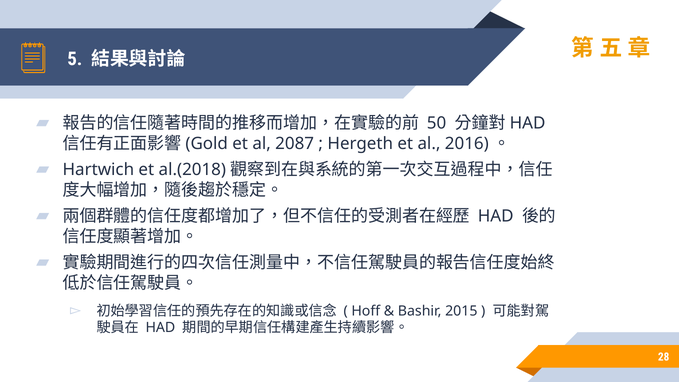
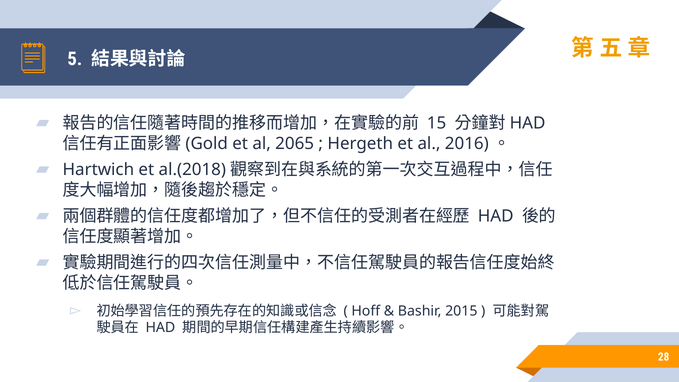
50: 50 -> 15
2087: 2087 -> 2065
